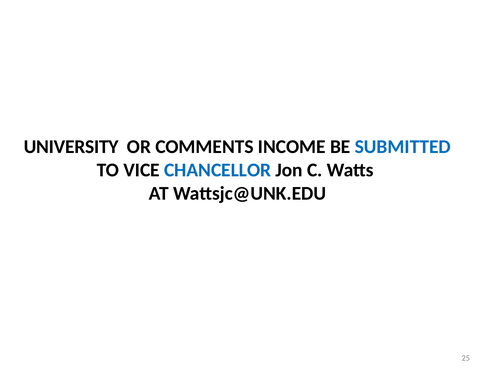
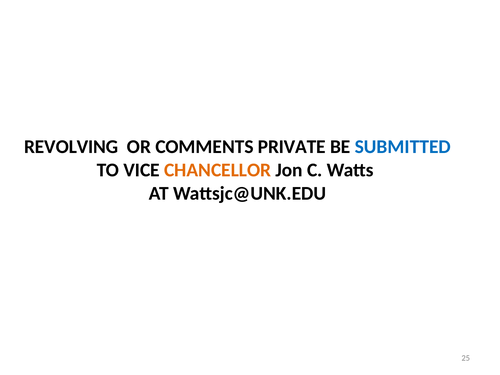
UNIVERSITY: UNIVERSITY -> REVOLVING
INCOME: INCOME -> PRIVATE
CHANCELLOR colour: blue -> orange
